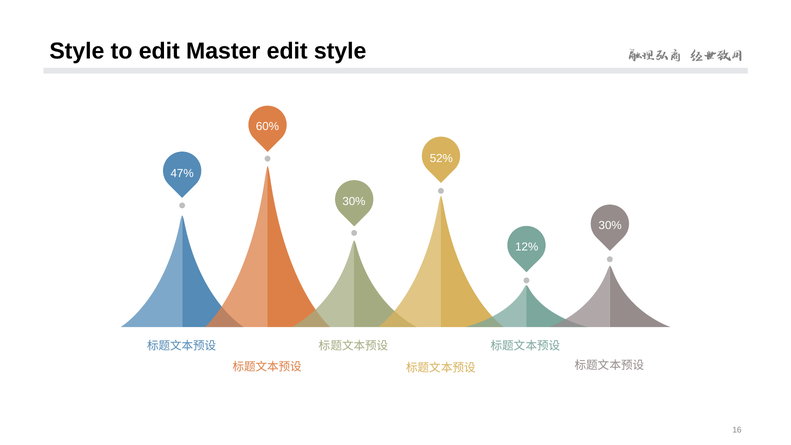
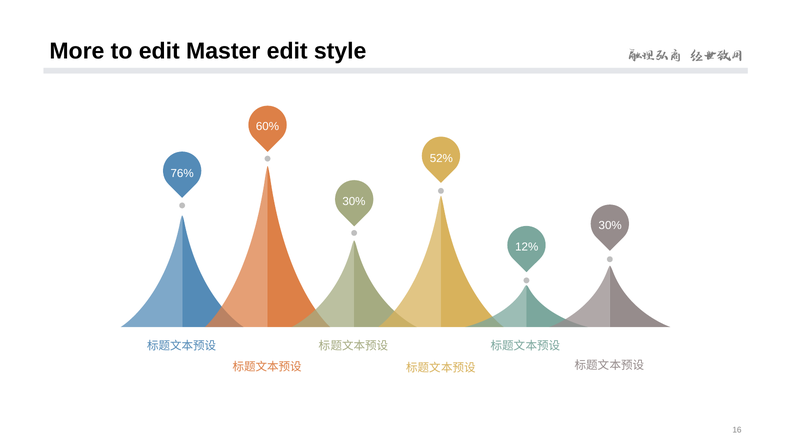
Style at (77, 51): Style -> More
47%: 47% -> 76%
